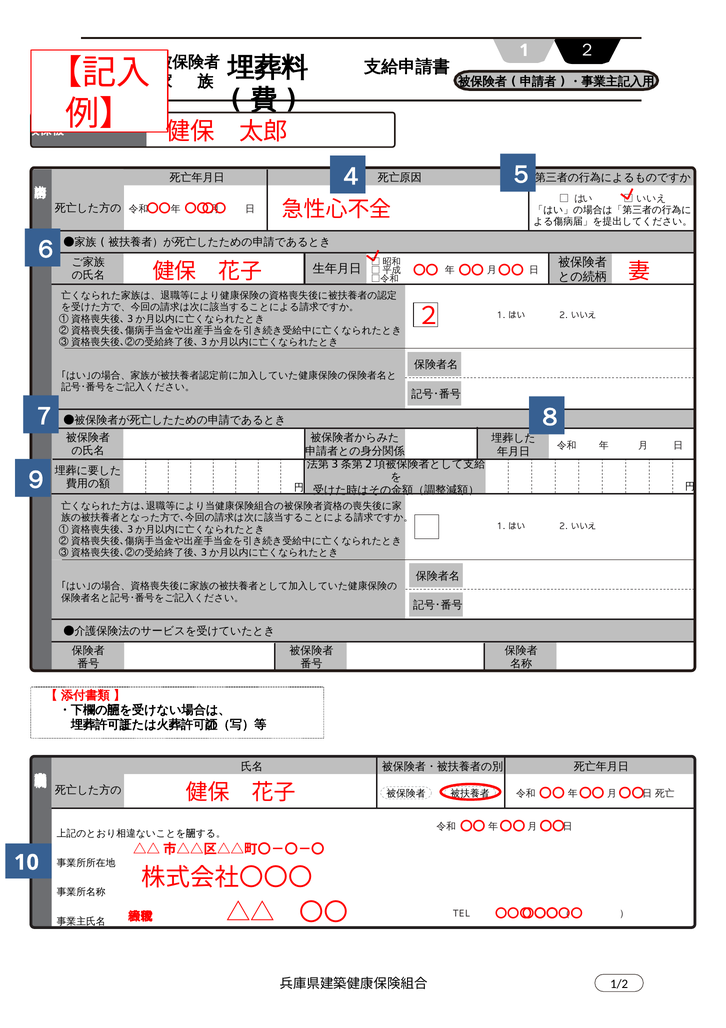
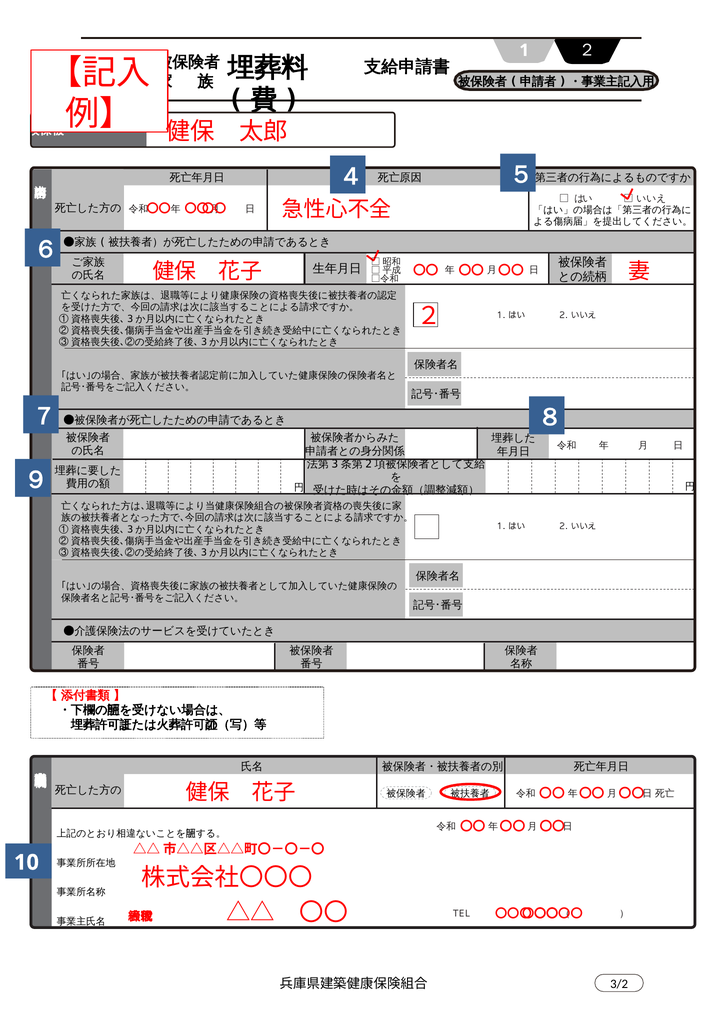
1/2: 1/2 -> 3/2
